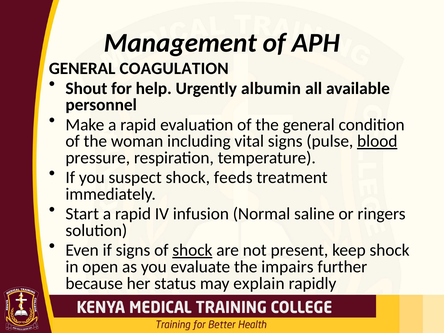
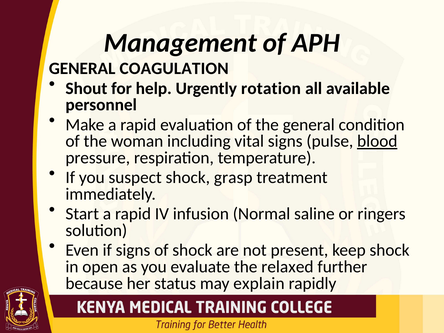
albumin: albumin -> rotation
feeds: feeds -> grasp
shock at (192, 250) underline: present -> none
impairs: impairs -> relaxed
